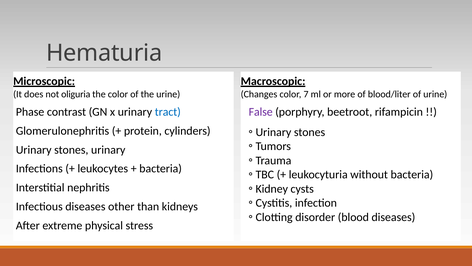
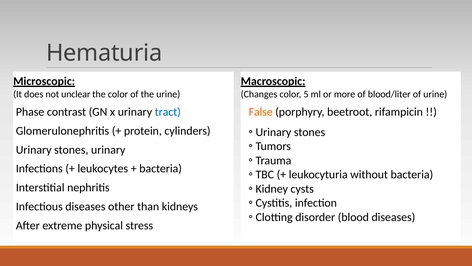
oliguria: oliguria -> unclear
7: 7 -> 5
False colour: purple -> orange
